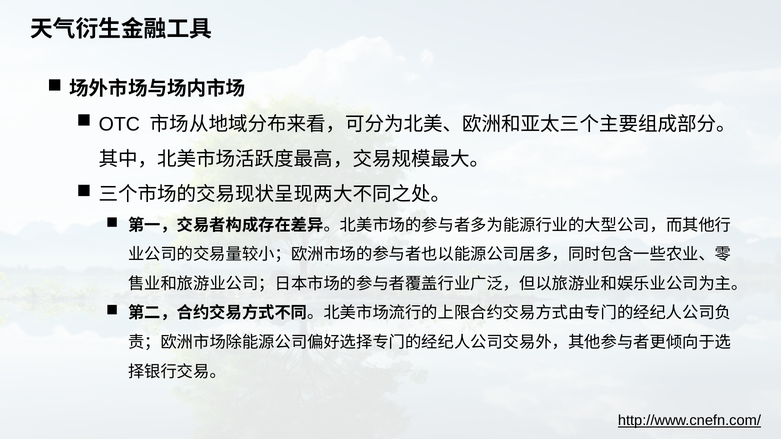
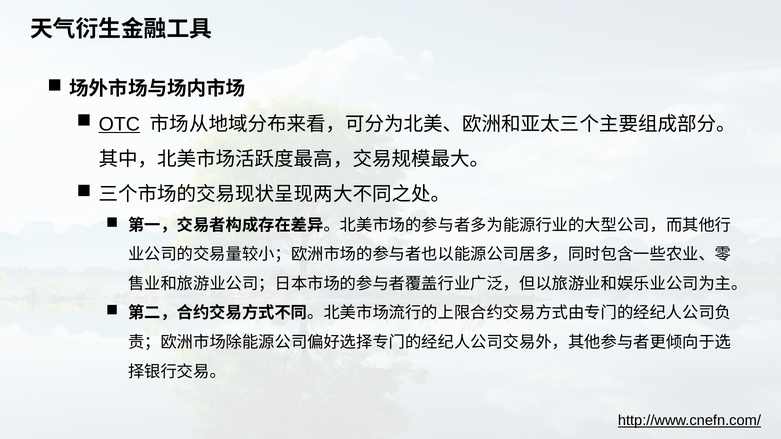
OTC underline: none -> present
